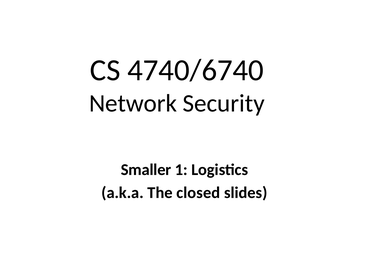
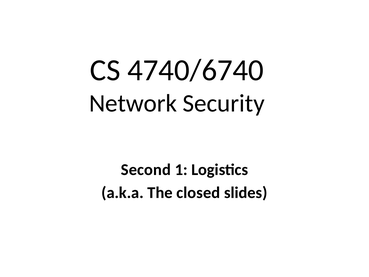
Smaller: Smaller -> Second
